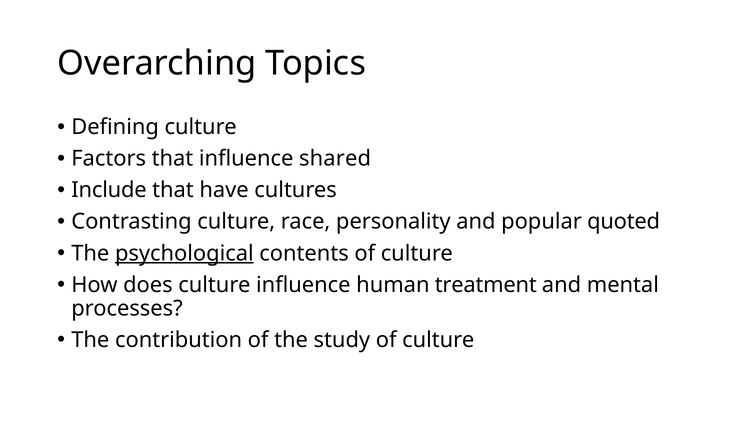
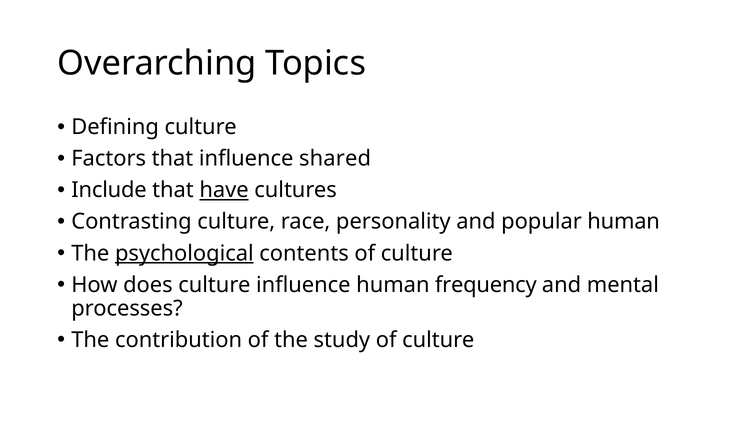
have underline: none -> present
popular quoted: quoted -> human
treatment: treatment -> frequency
